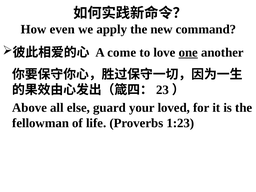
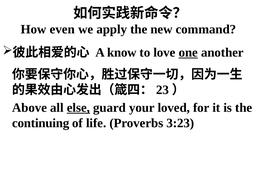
come: come -> know
else underline: none -> present
fellowman: fellowman -> continuing
1:23: 1:23 -> 3:23
